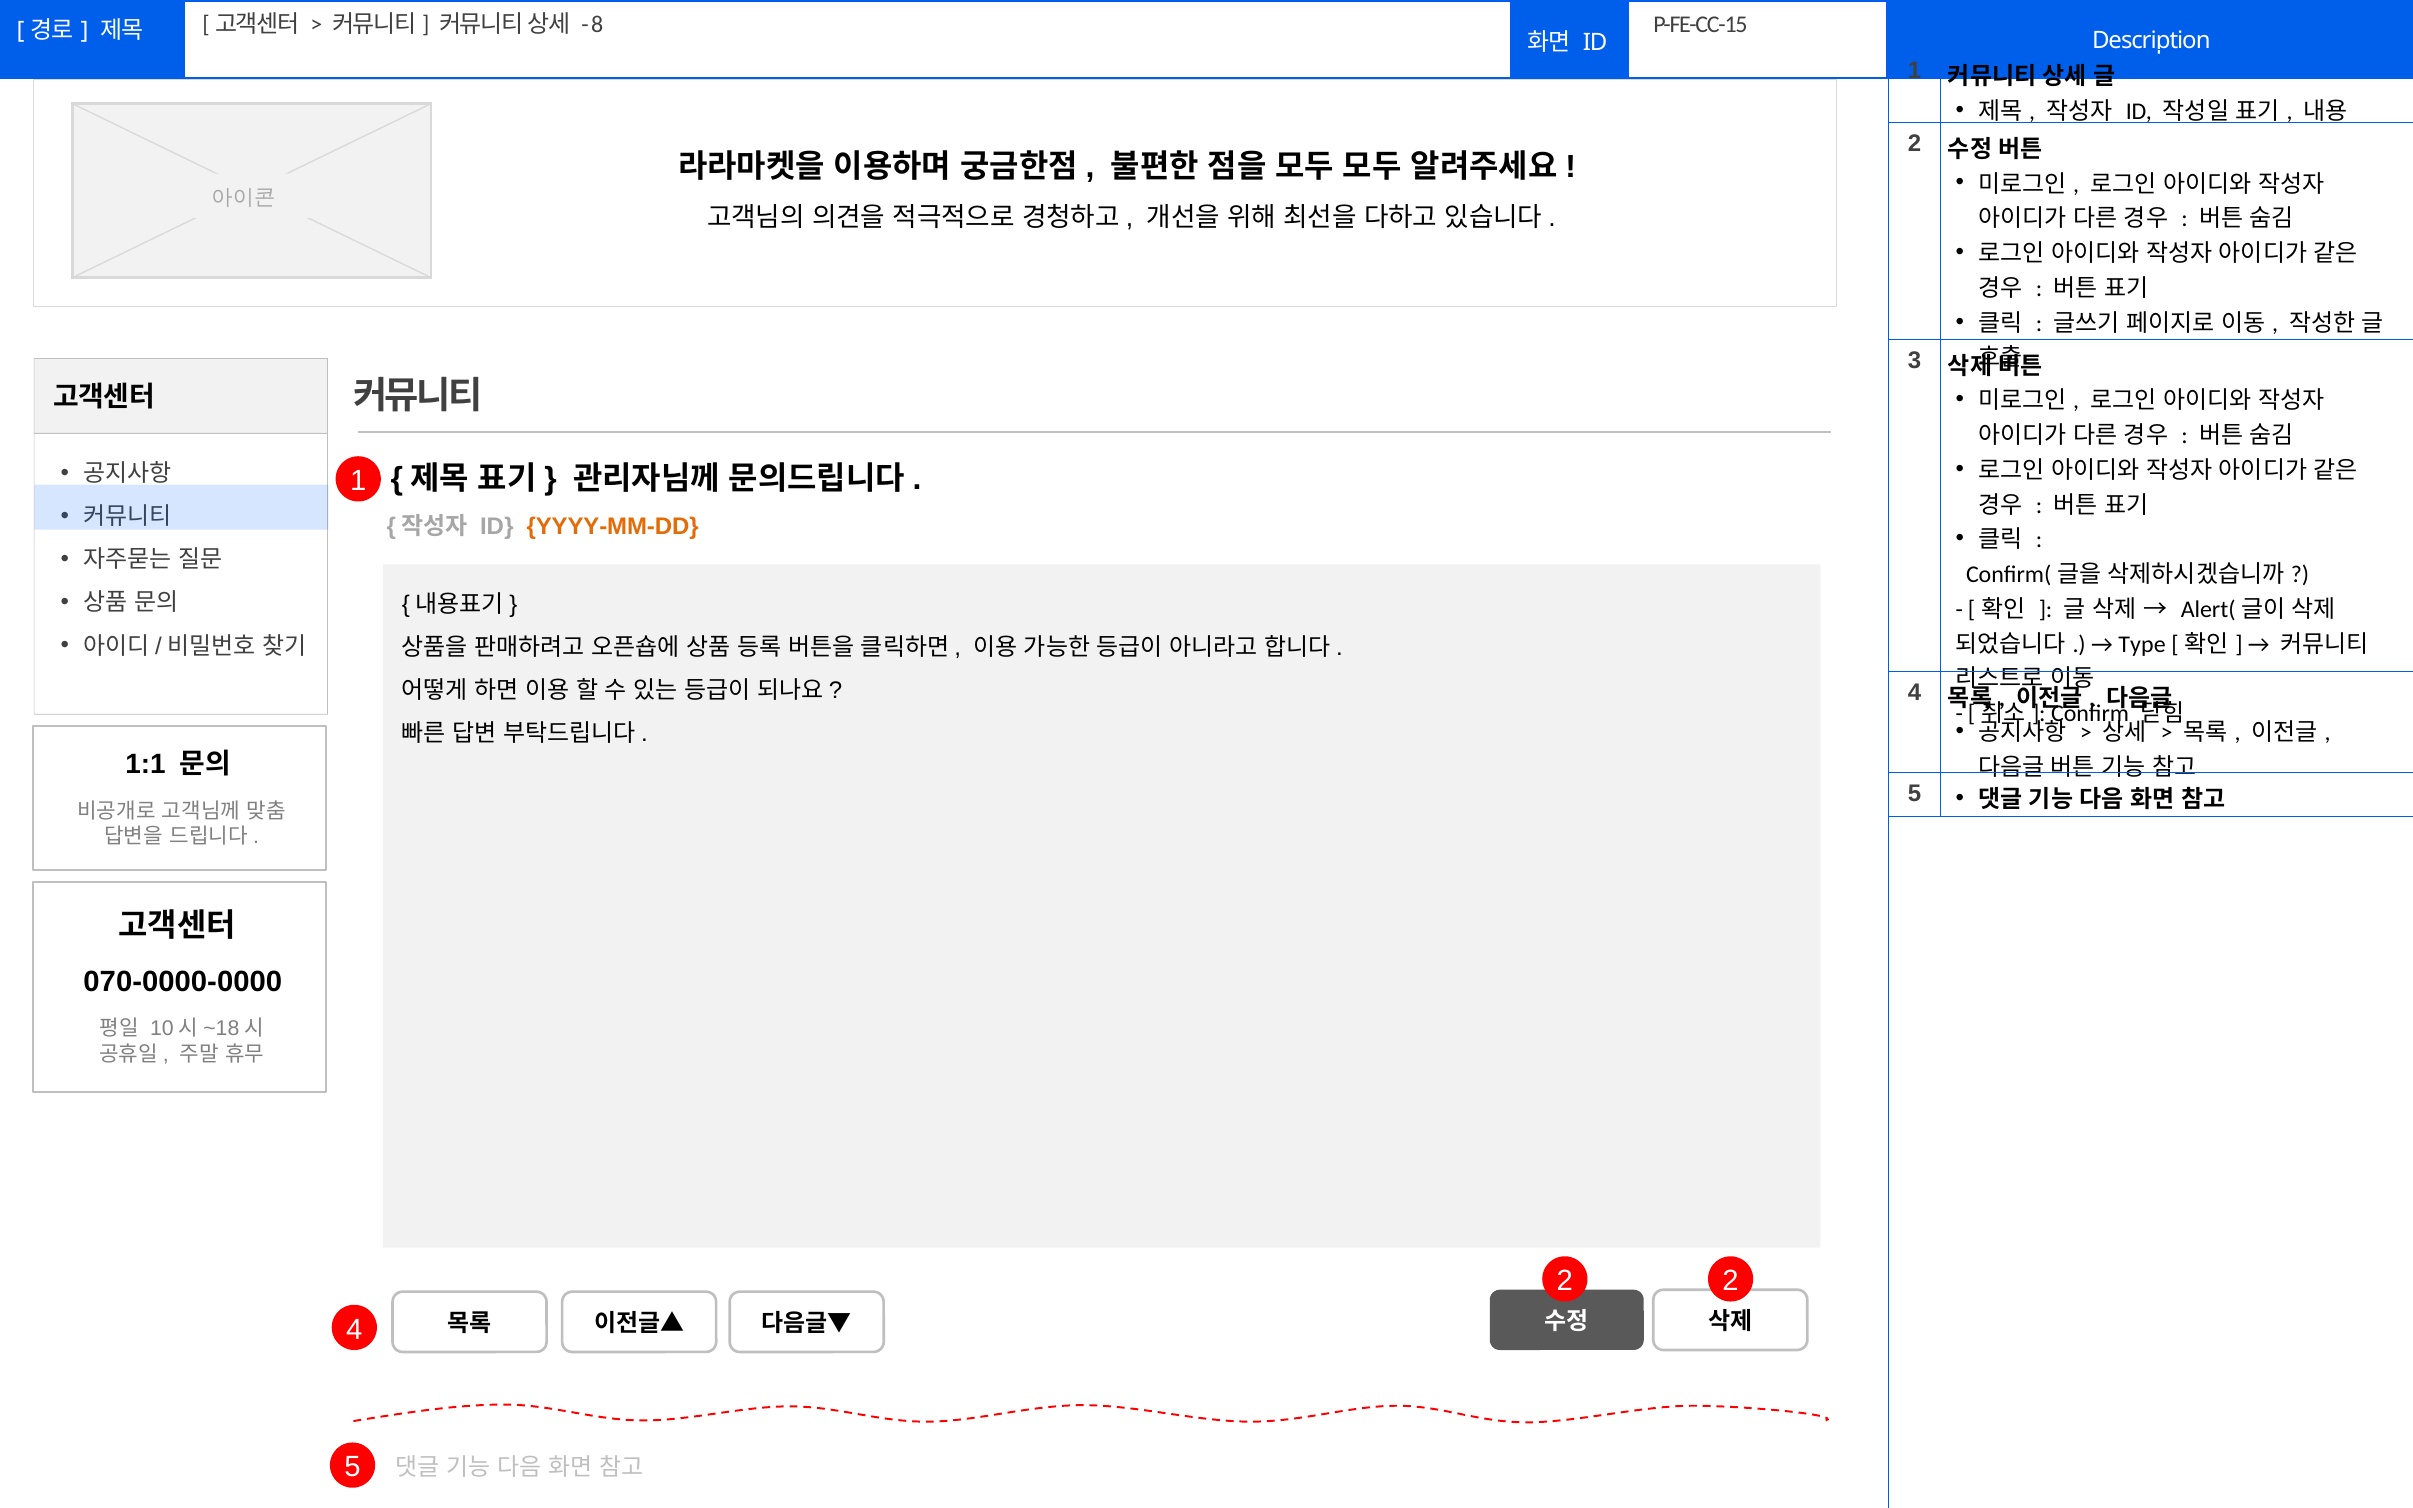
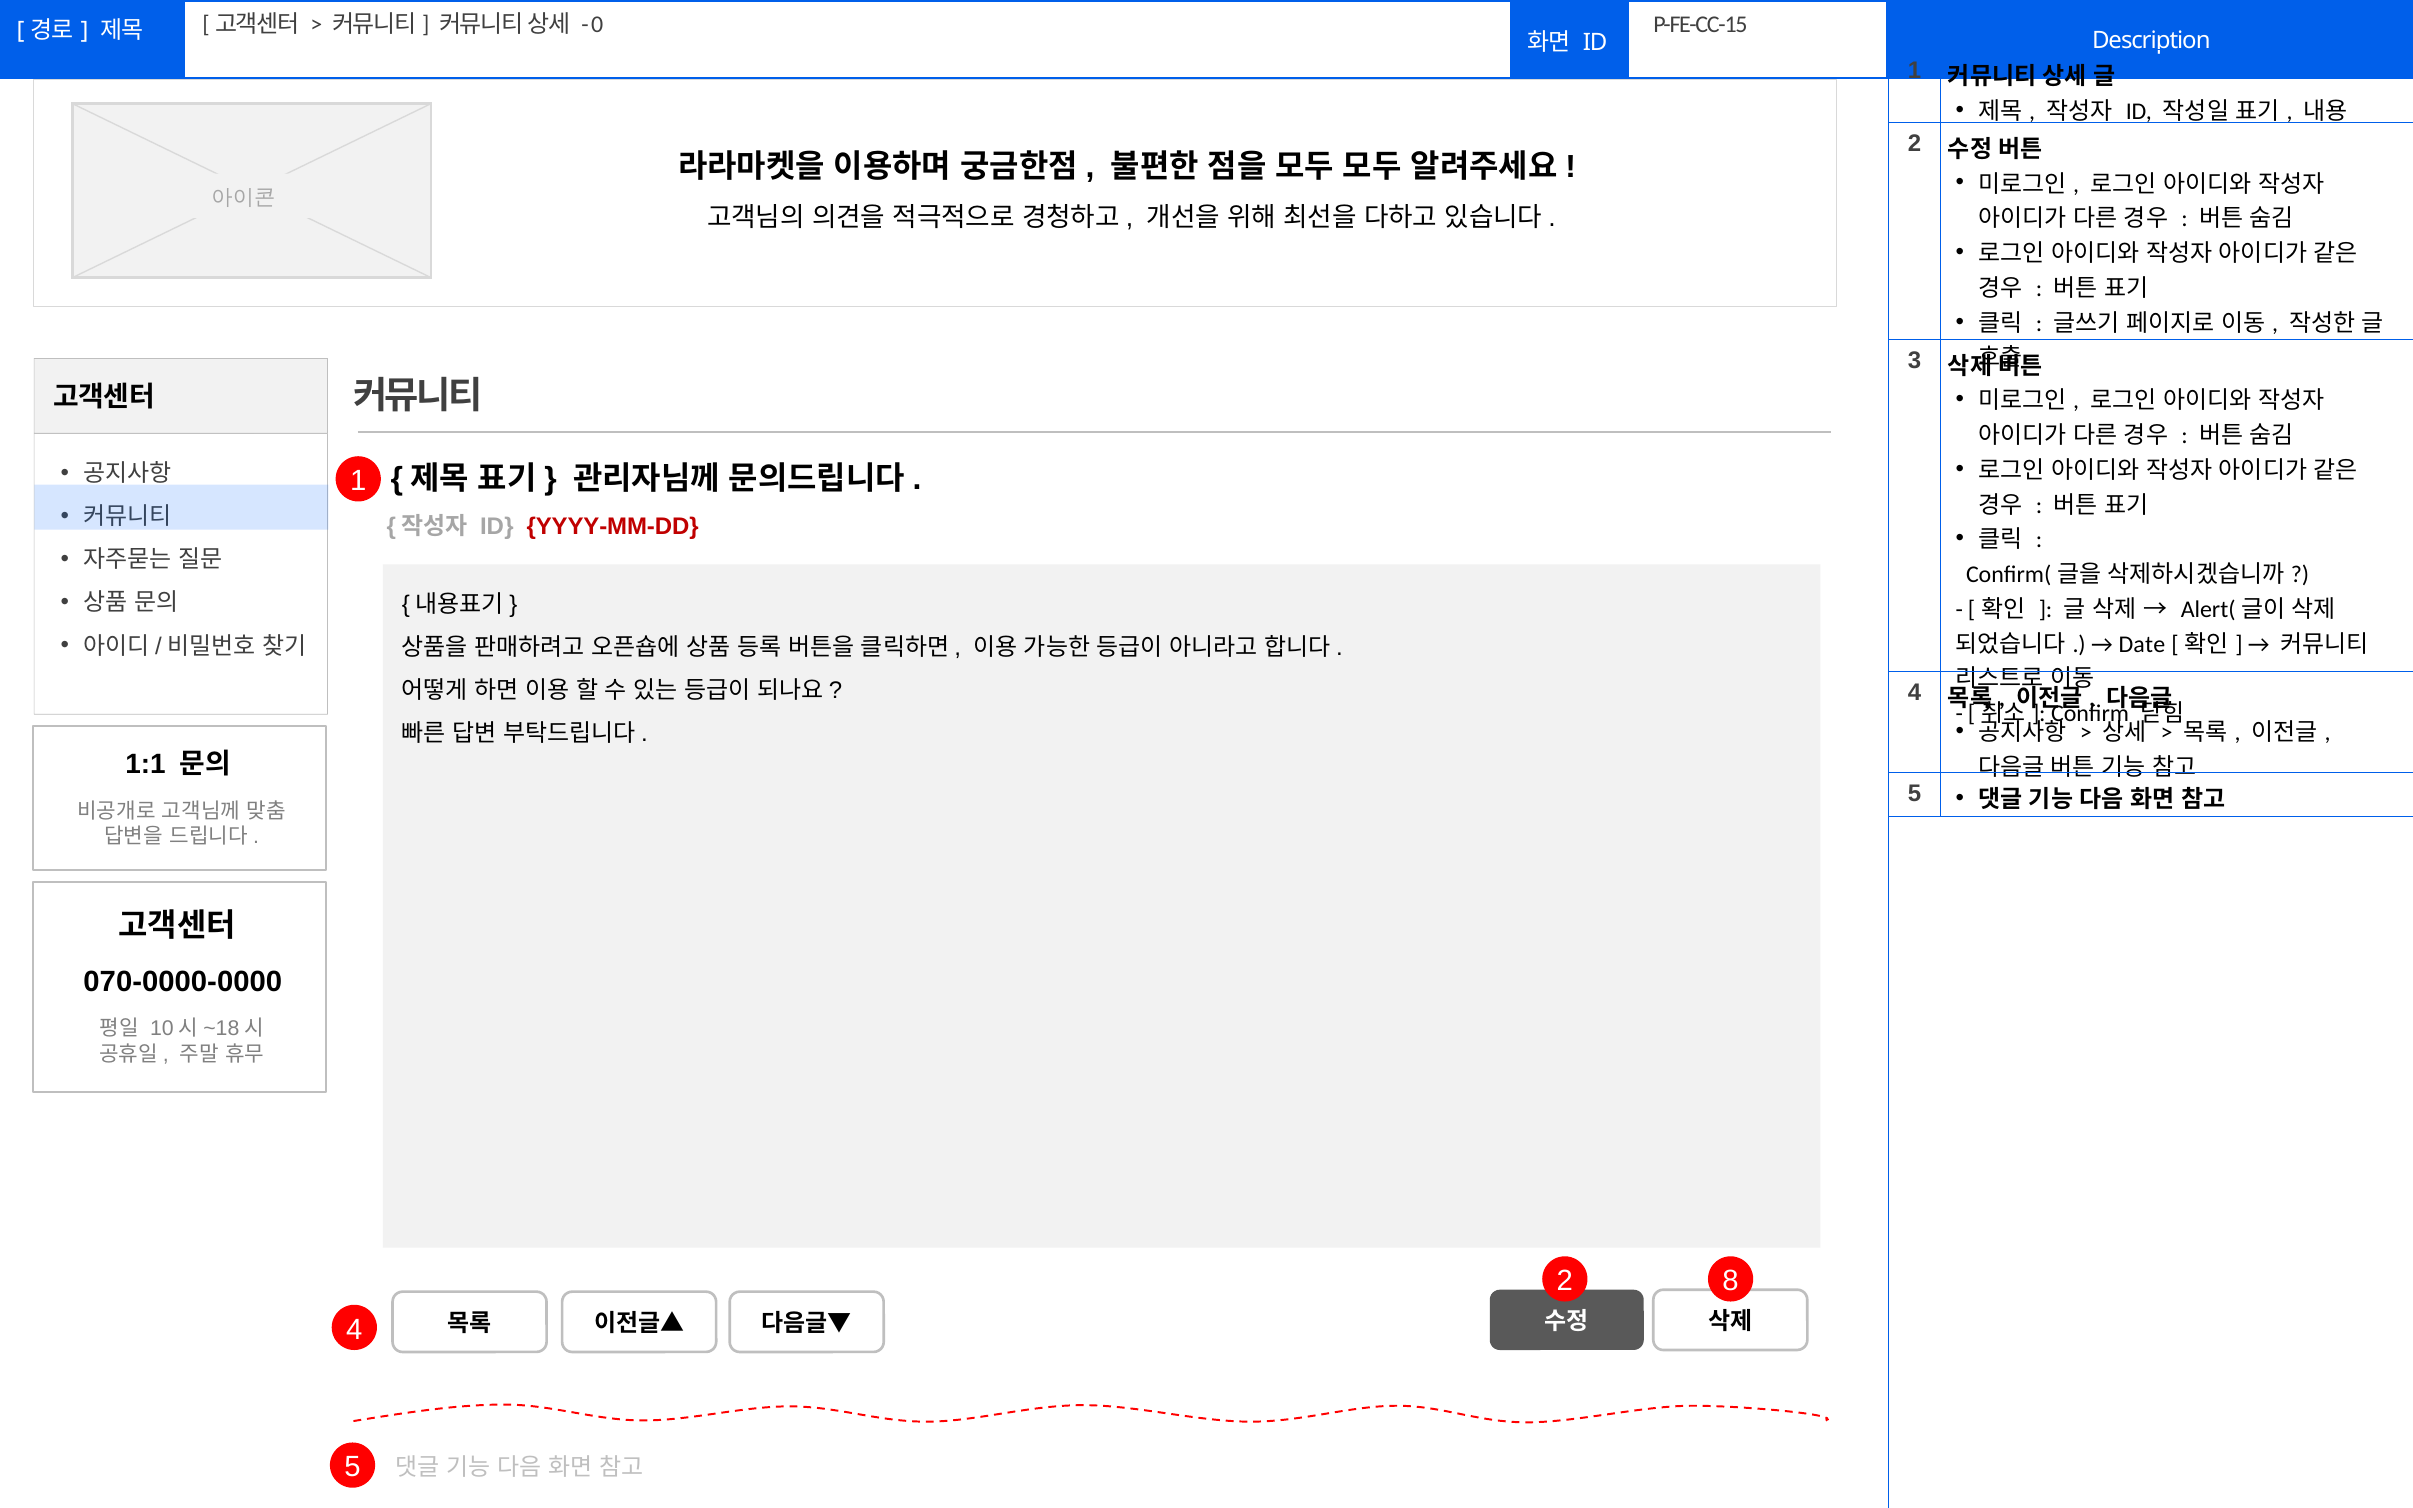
8: 8 -> 0
YYYY-MM-DD colour: orange -> red
Type: Type -> Date
2 2: 2 -> 8
